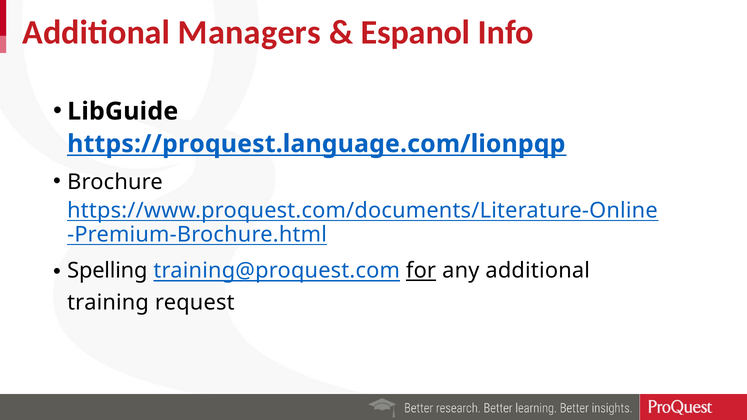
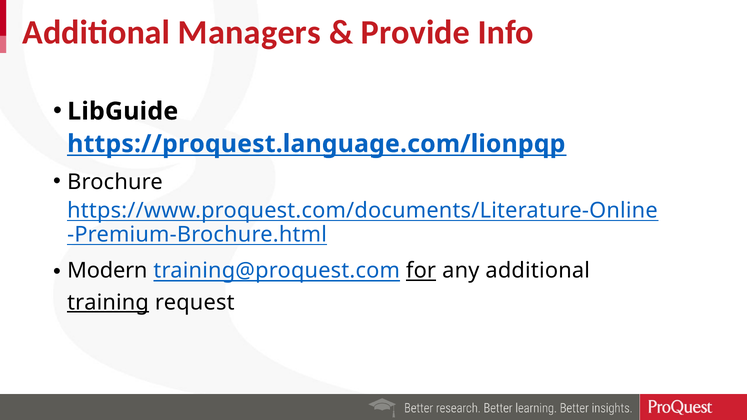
Espanol: Espanol -> Provide
Spelling: Spelling -> Modern
training underline: none -> present
